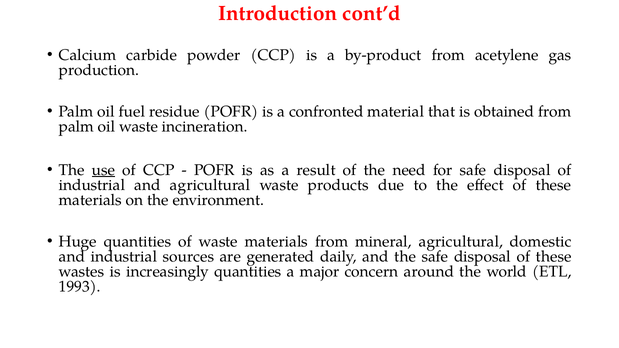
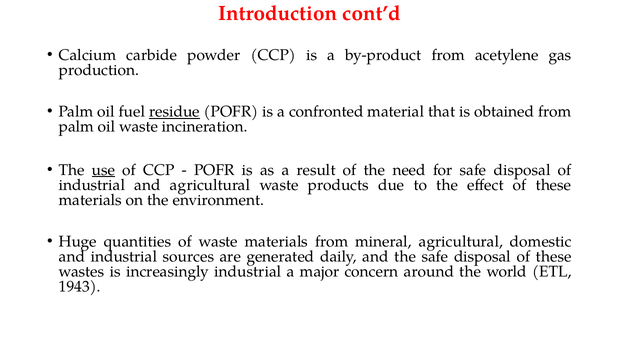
residue underline: none -> present
increasingly quantities: quantities -> industrial
1993: 1993 -> 1943
